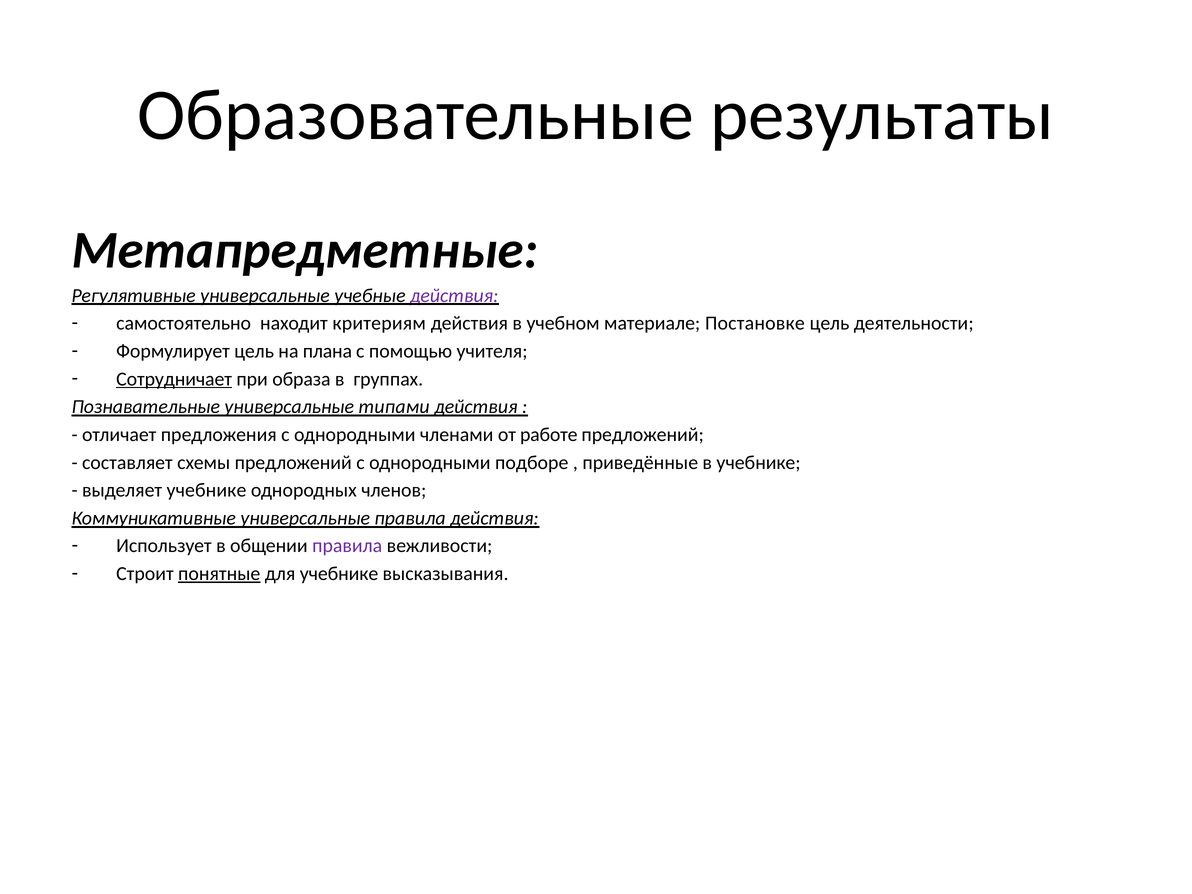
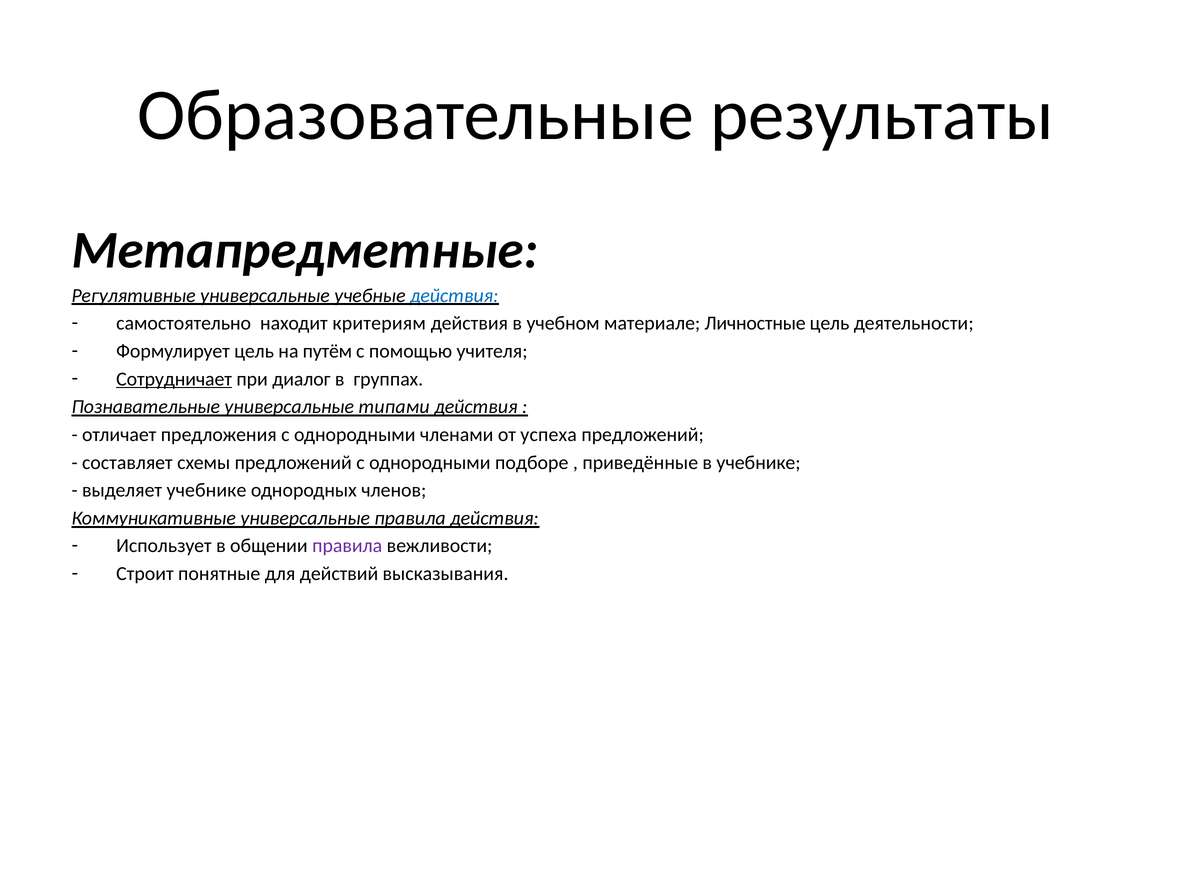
действия at (454, 295) colour: purple -> blue
Постановке: Постановке -> Личностные
плана: плана -> путём
образа: образа -> диалог
работе: работе -> успеха
понятные underline: present -> none
для учебнике: учебнике -> действий
